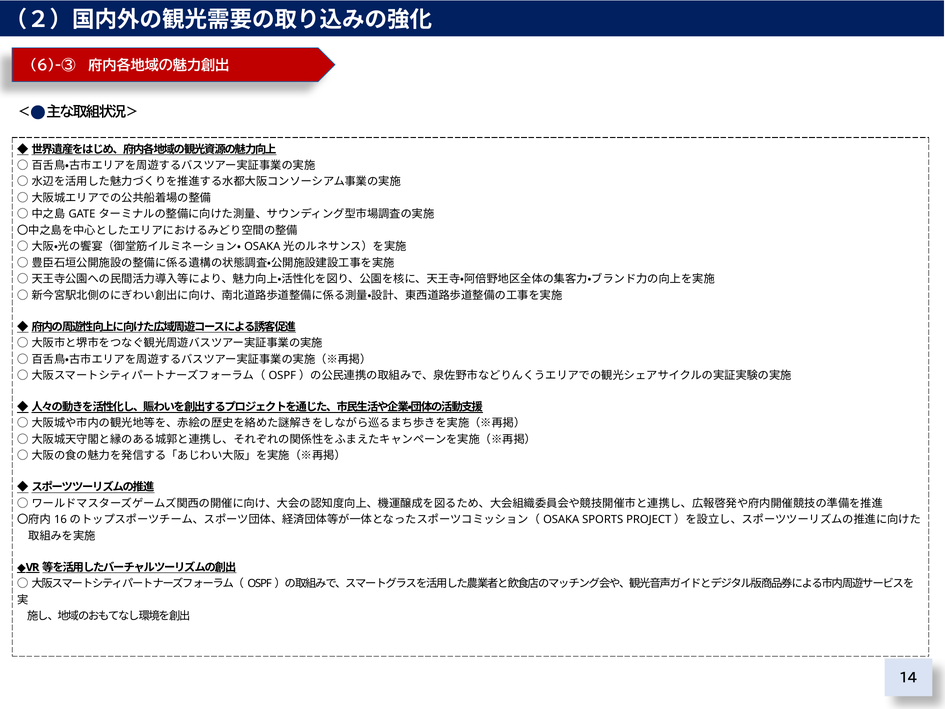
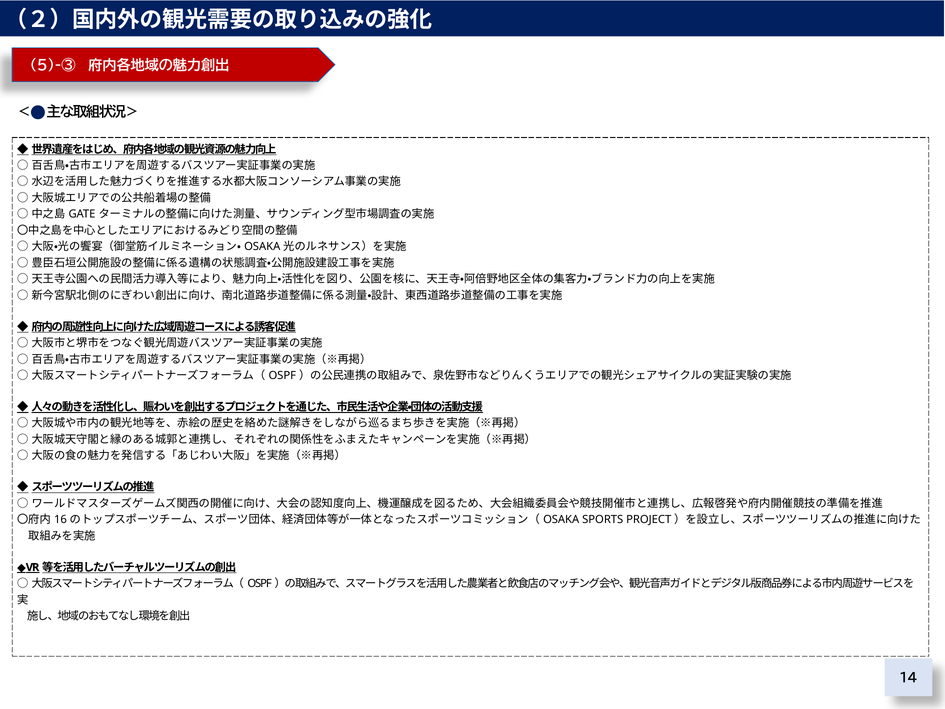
6)-③: 6)-③ -> 5)-③
